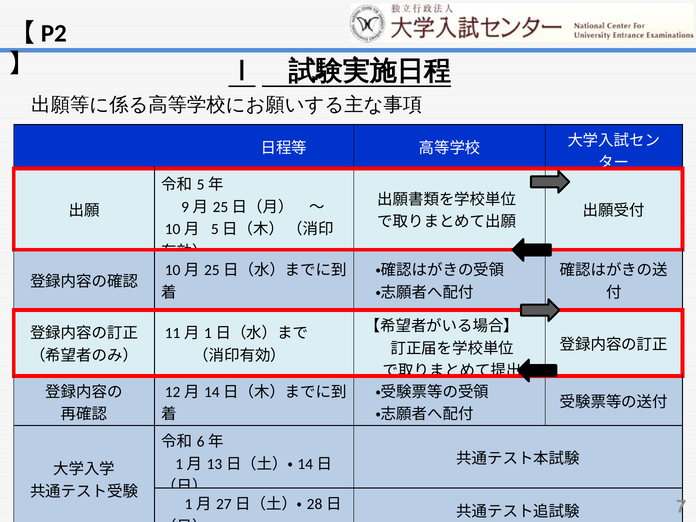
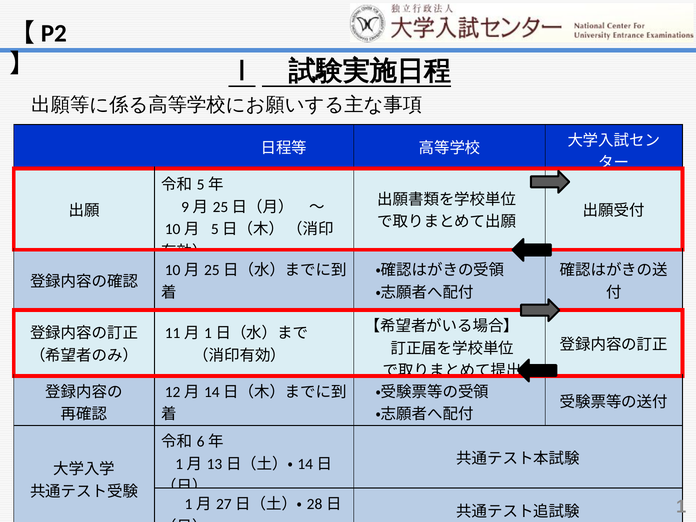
7: 7 -> 1
